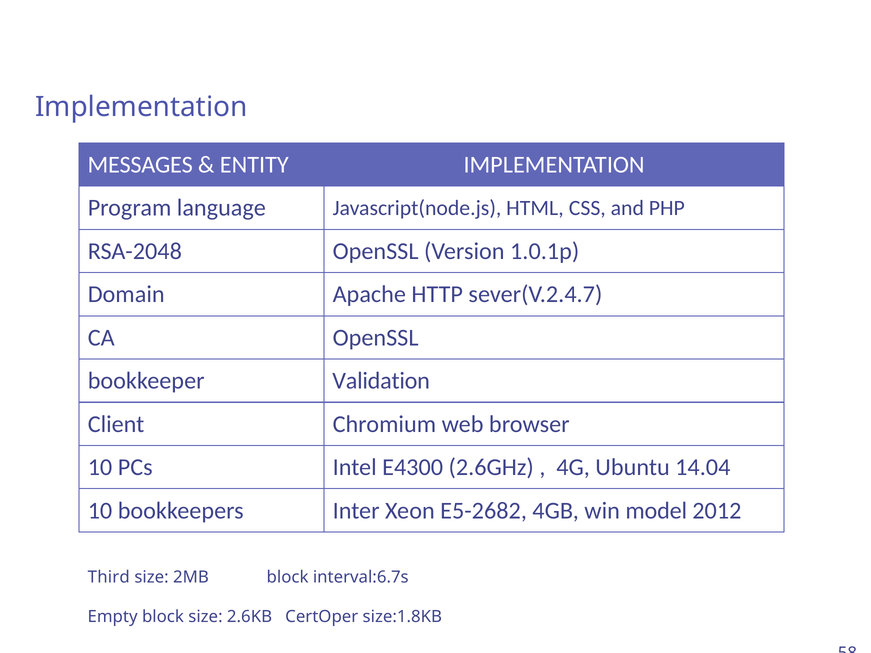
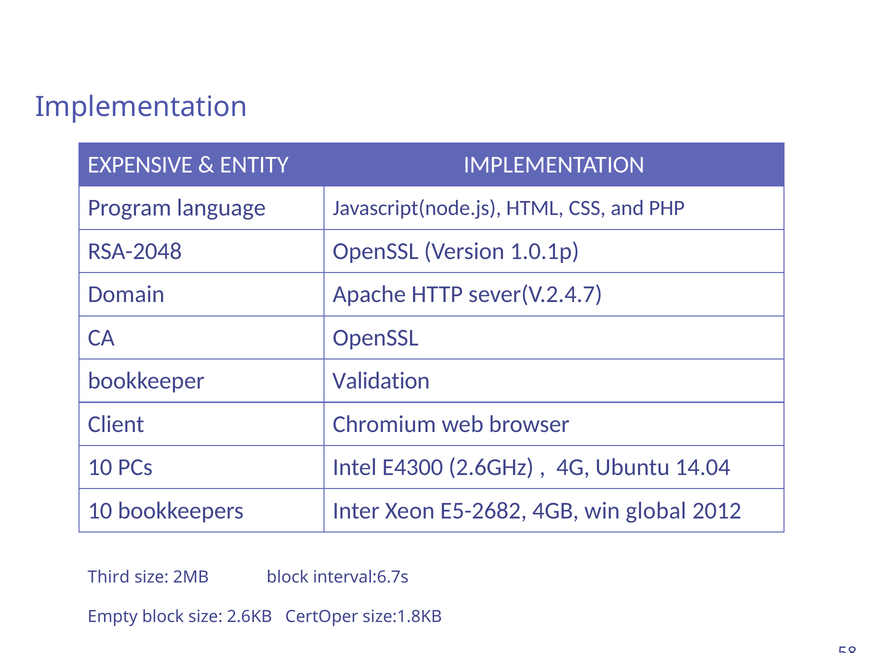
MESSAGES: MESSAGES -> EXPENSIVE
model: model -> global
